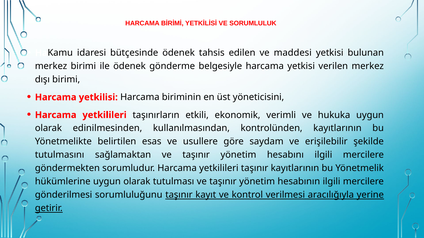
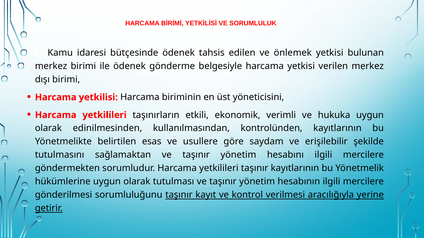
maddesi: maddesi -> önlemek
